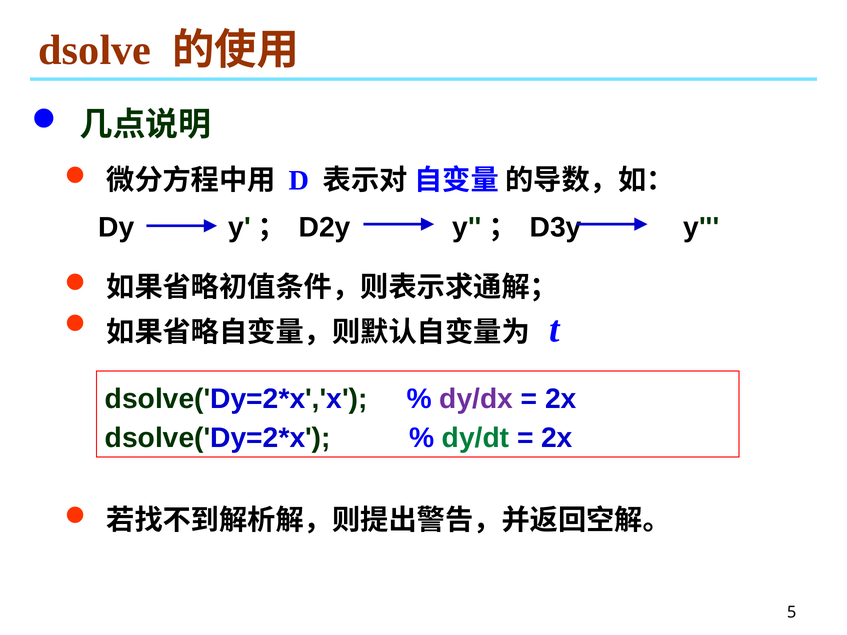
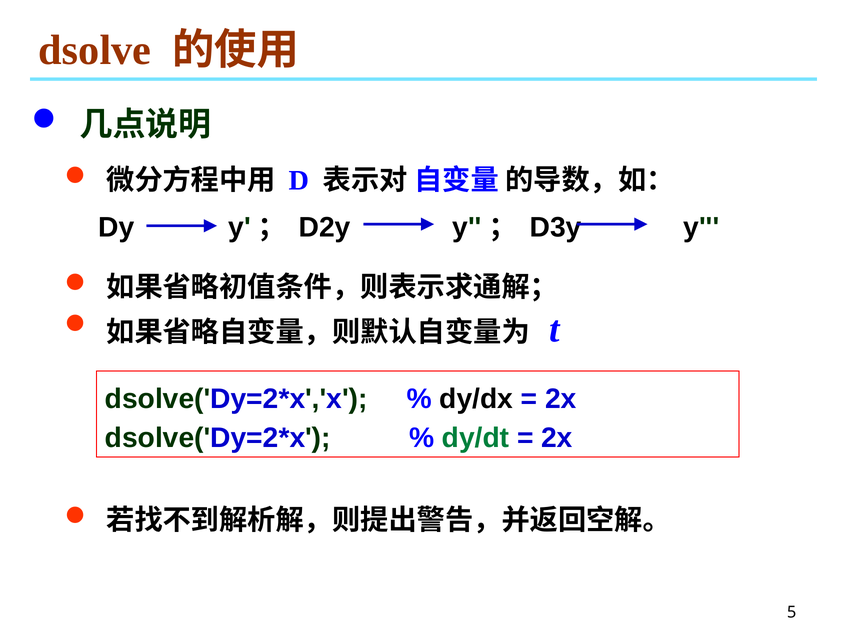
dy/dx colour: purple -> black
